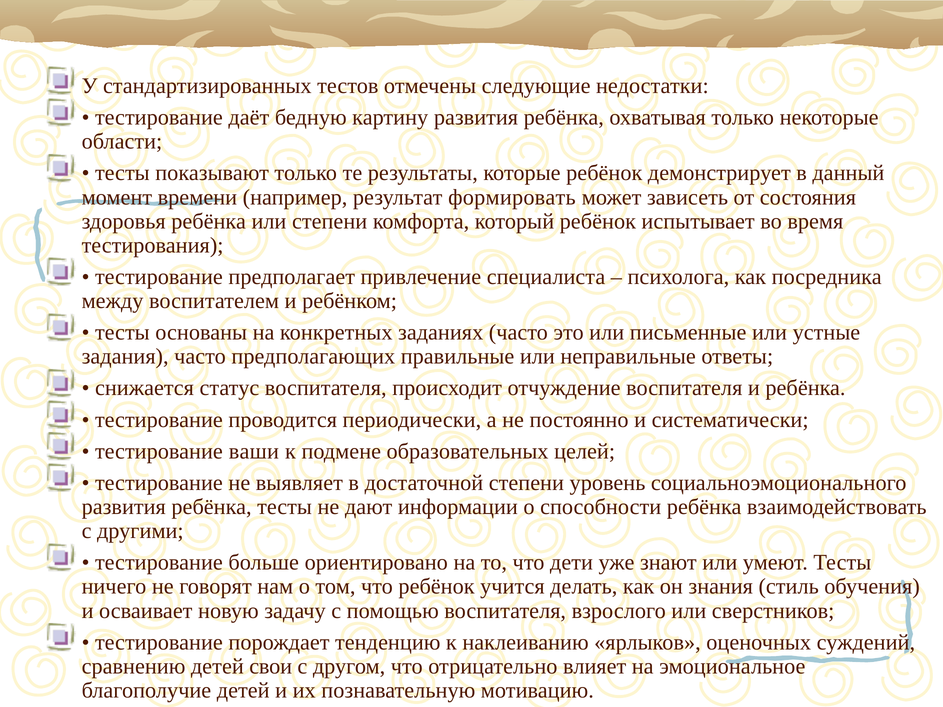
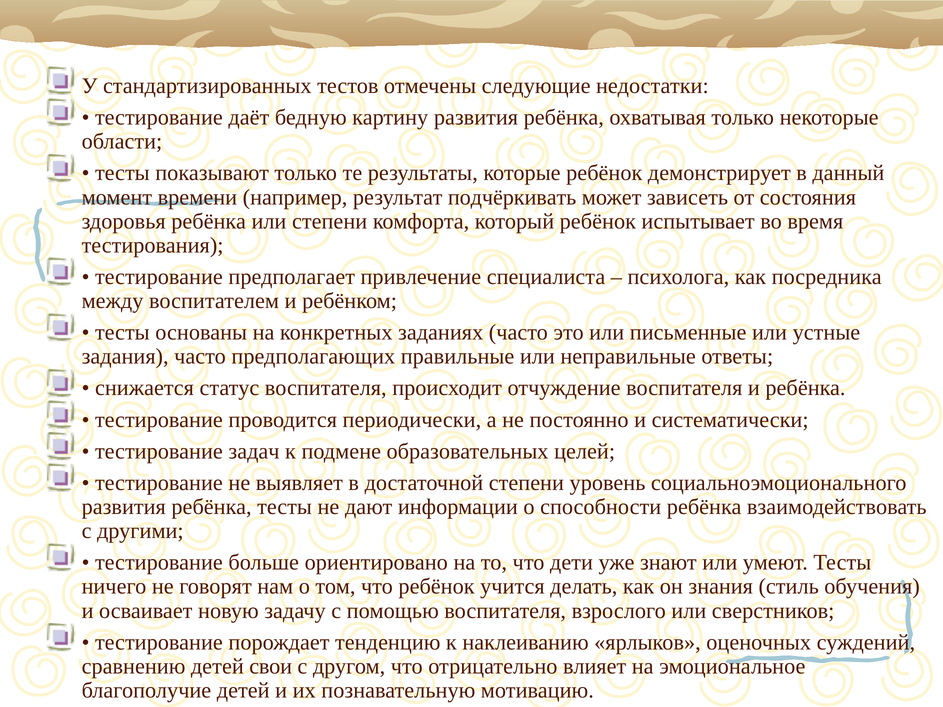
формировать: формировать -> подчёркивать
ваши: ваши -> задач
